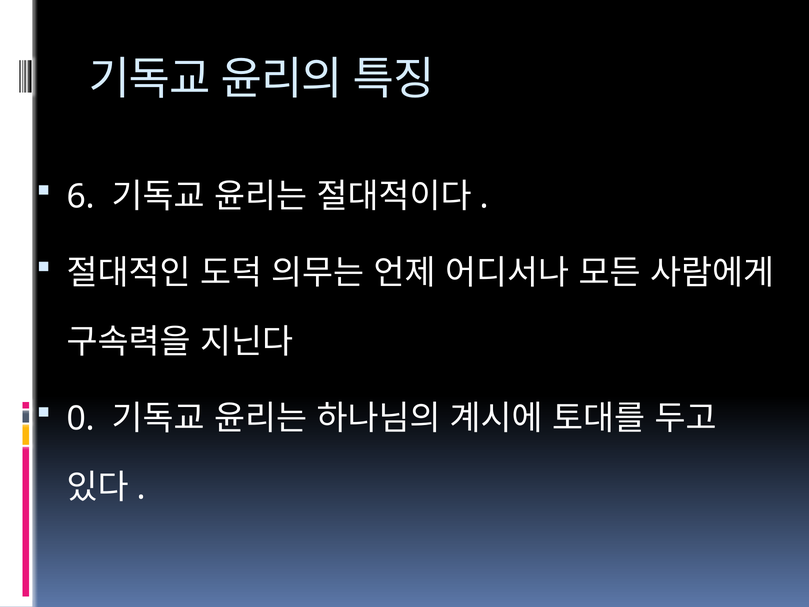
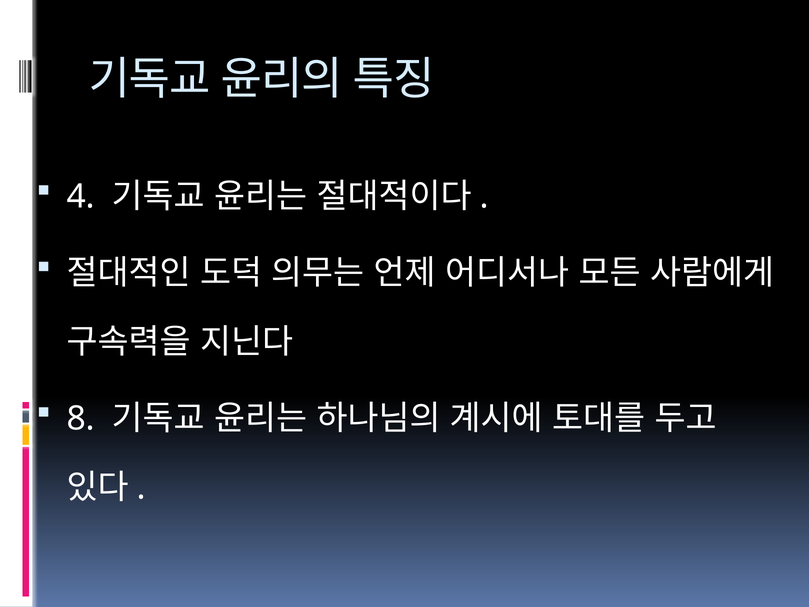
6: 6 -> 4
0: 0 -> 8
